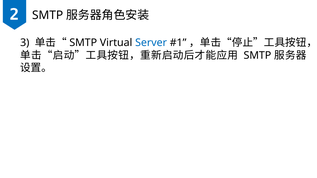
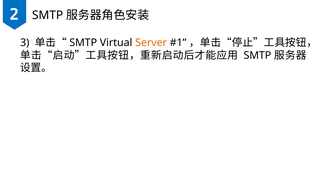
Server colour: blue -> orange
